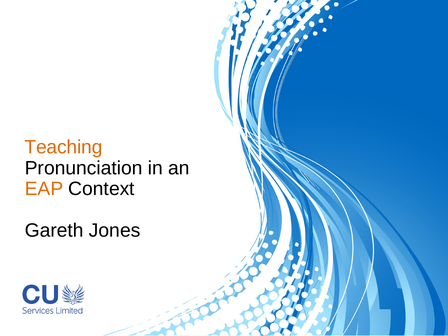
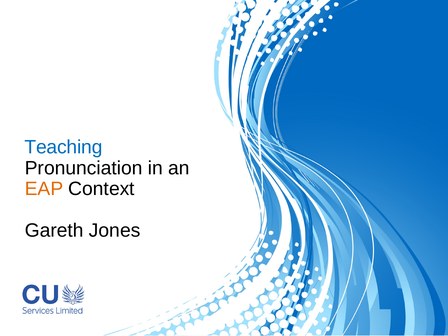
Teaching colour: orange -> blue
